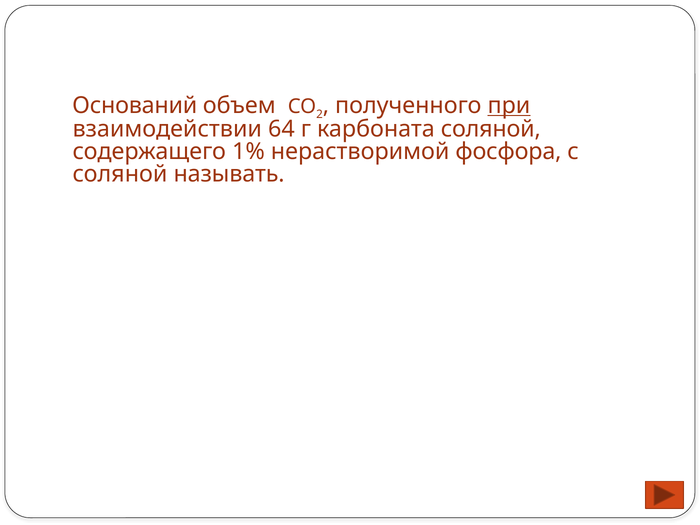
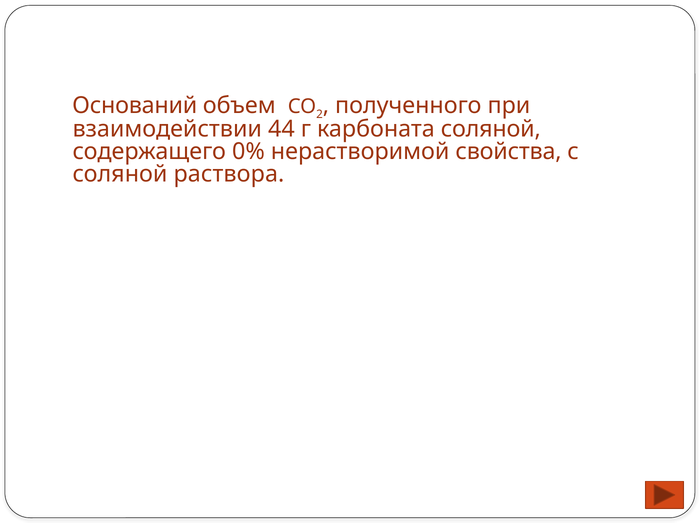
при underline: present -> none
64: 64 -> 44
1%: 1% -> 0%
фосфора: фосфора -> свойства
называть: называть -> раствора
